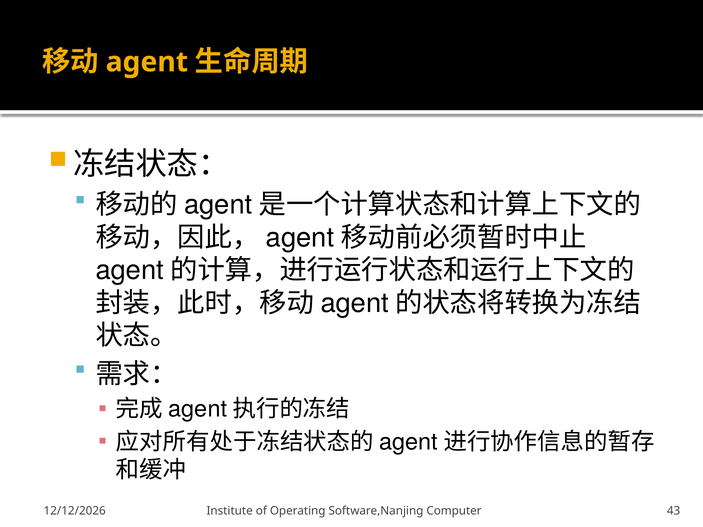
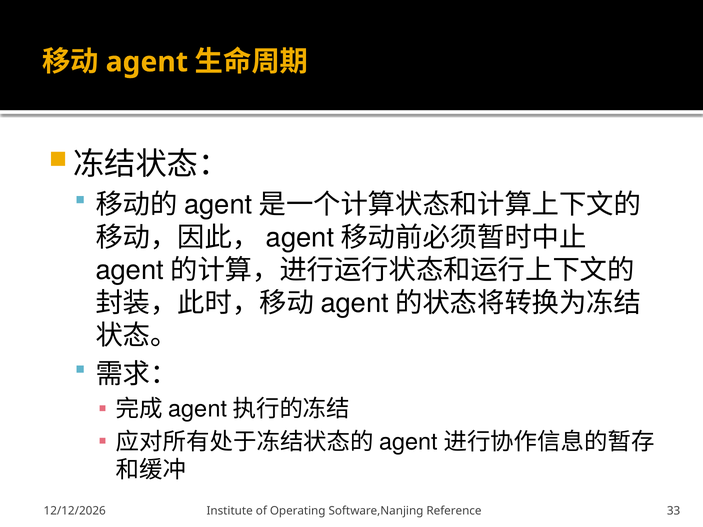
Computer: Computer -> Reference
43: 43 -> 33
